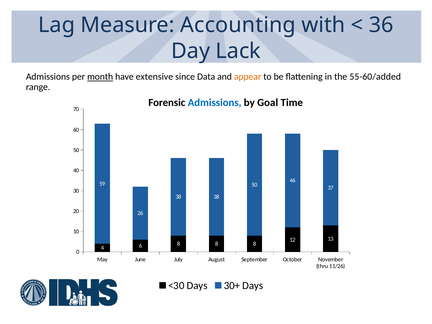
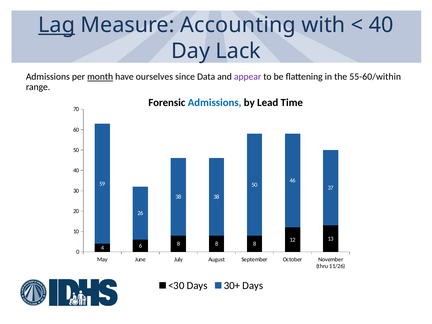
Lag underline: none -> present
36 at (381, 25): 36 -> 40
extensive: extensive -> ourselves
appear colour: orange -> purple
55-60/added: 55-60/added -> 55-60/within
Goal: Goal -> Lead
